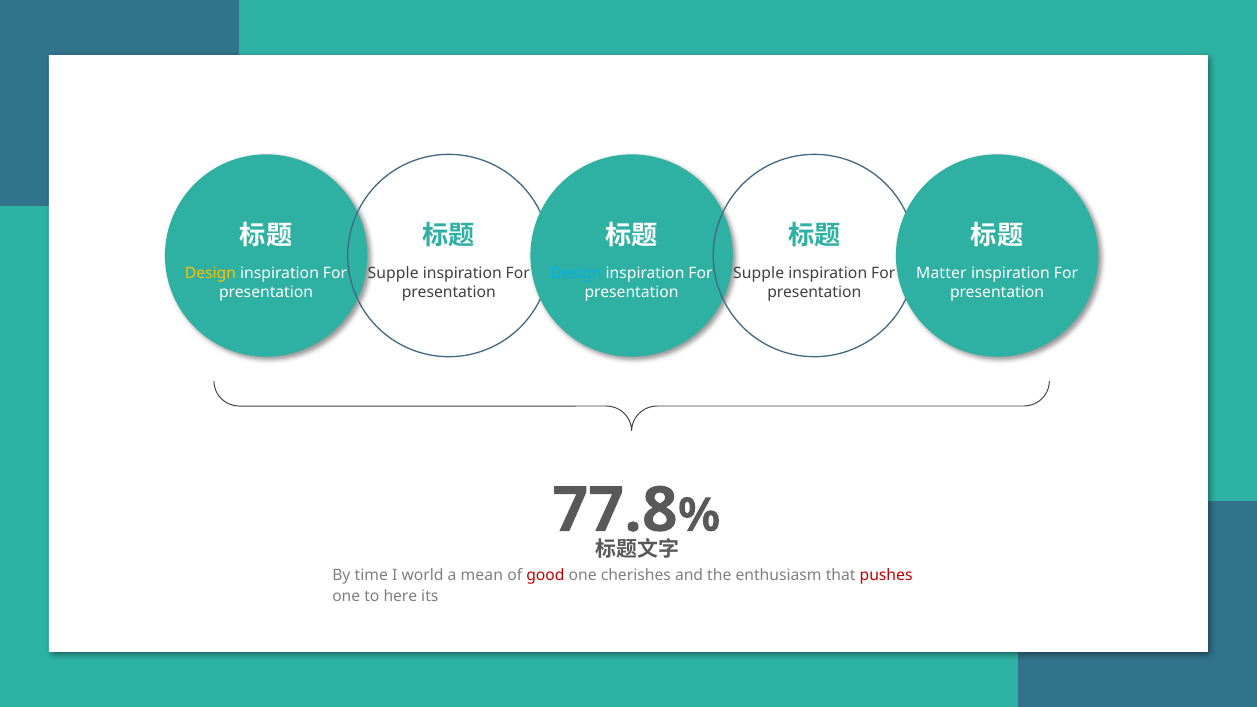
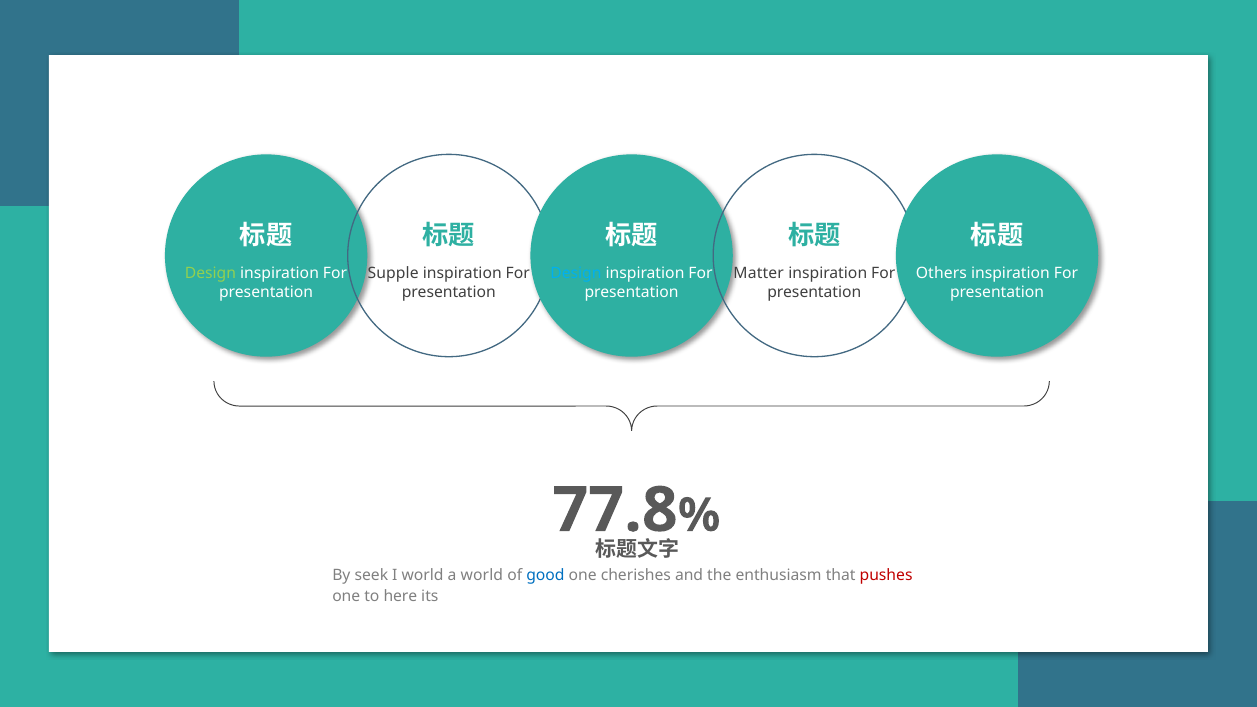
Design at (210, 274) colour: yellow -> light green
Supple at (759, 274): Supple -> Matter
Matter: Matter -> Others
time: time -> seek
a mean: mean -> world
good colour: red -> blue
